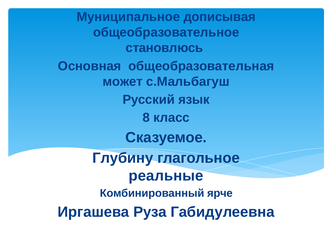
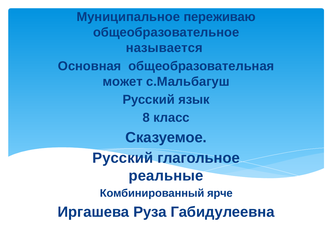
дописывая: дописывая -> переживаю
становлюсь: становлюсь -> называется
Глубину at (123, 158): Глубину -> Русский
